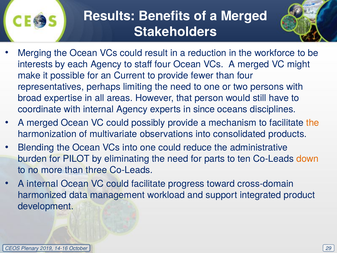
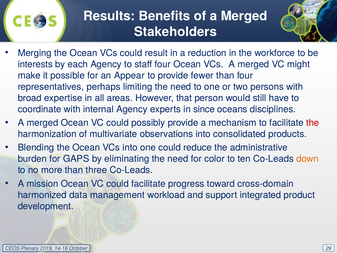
Current: Current -> Appear
the at (313, 123) colour: orange -> red
PILOT: PILOT -> GAPS
parts: parts -> color
A internal: internal -> mission
